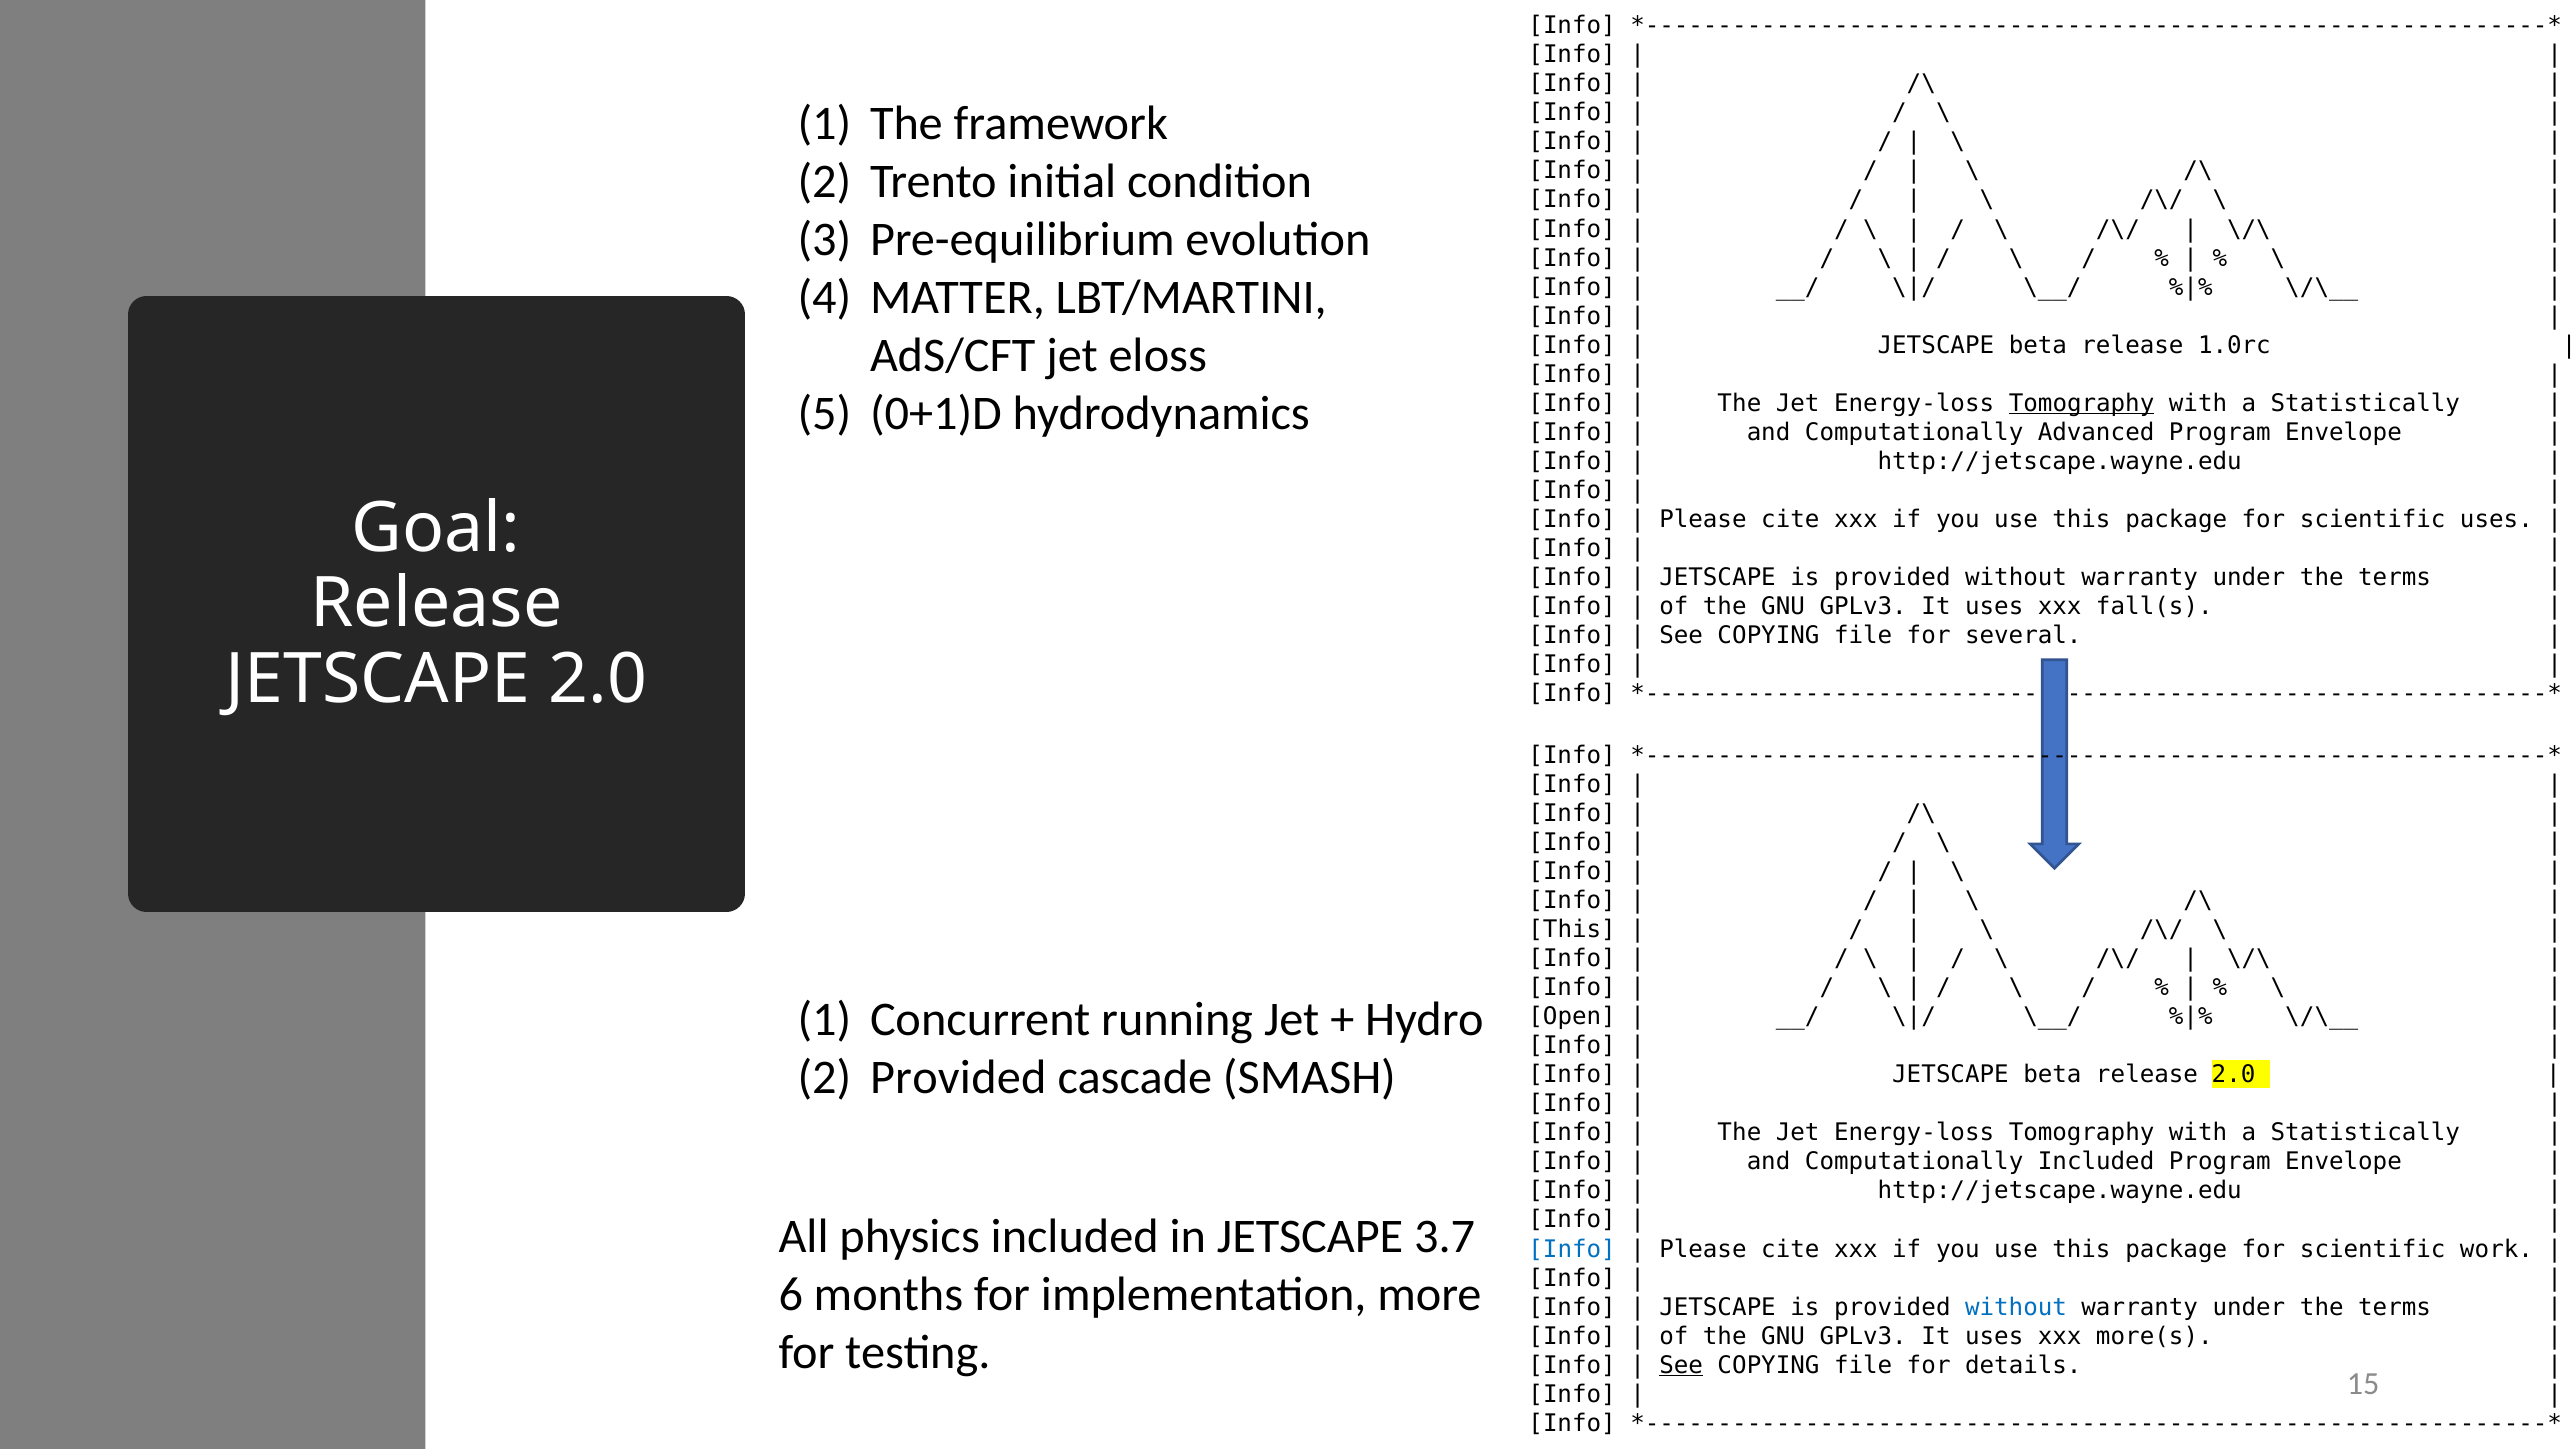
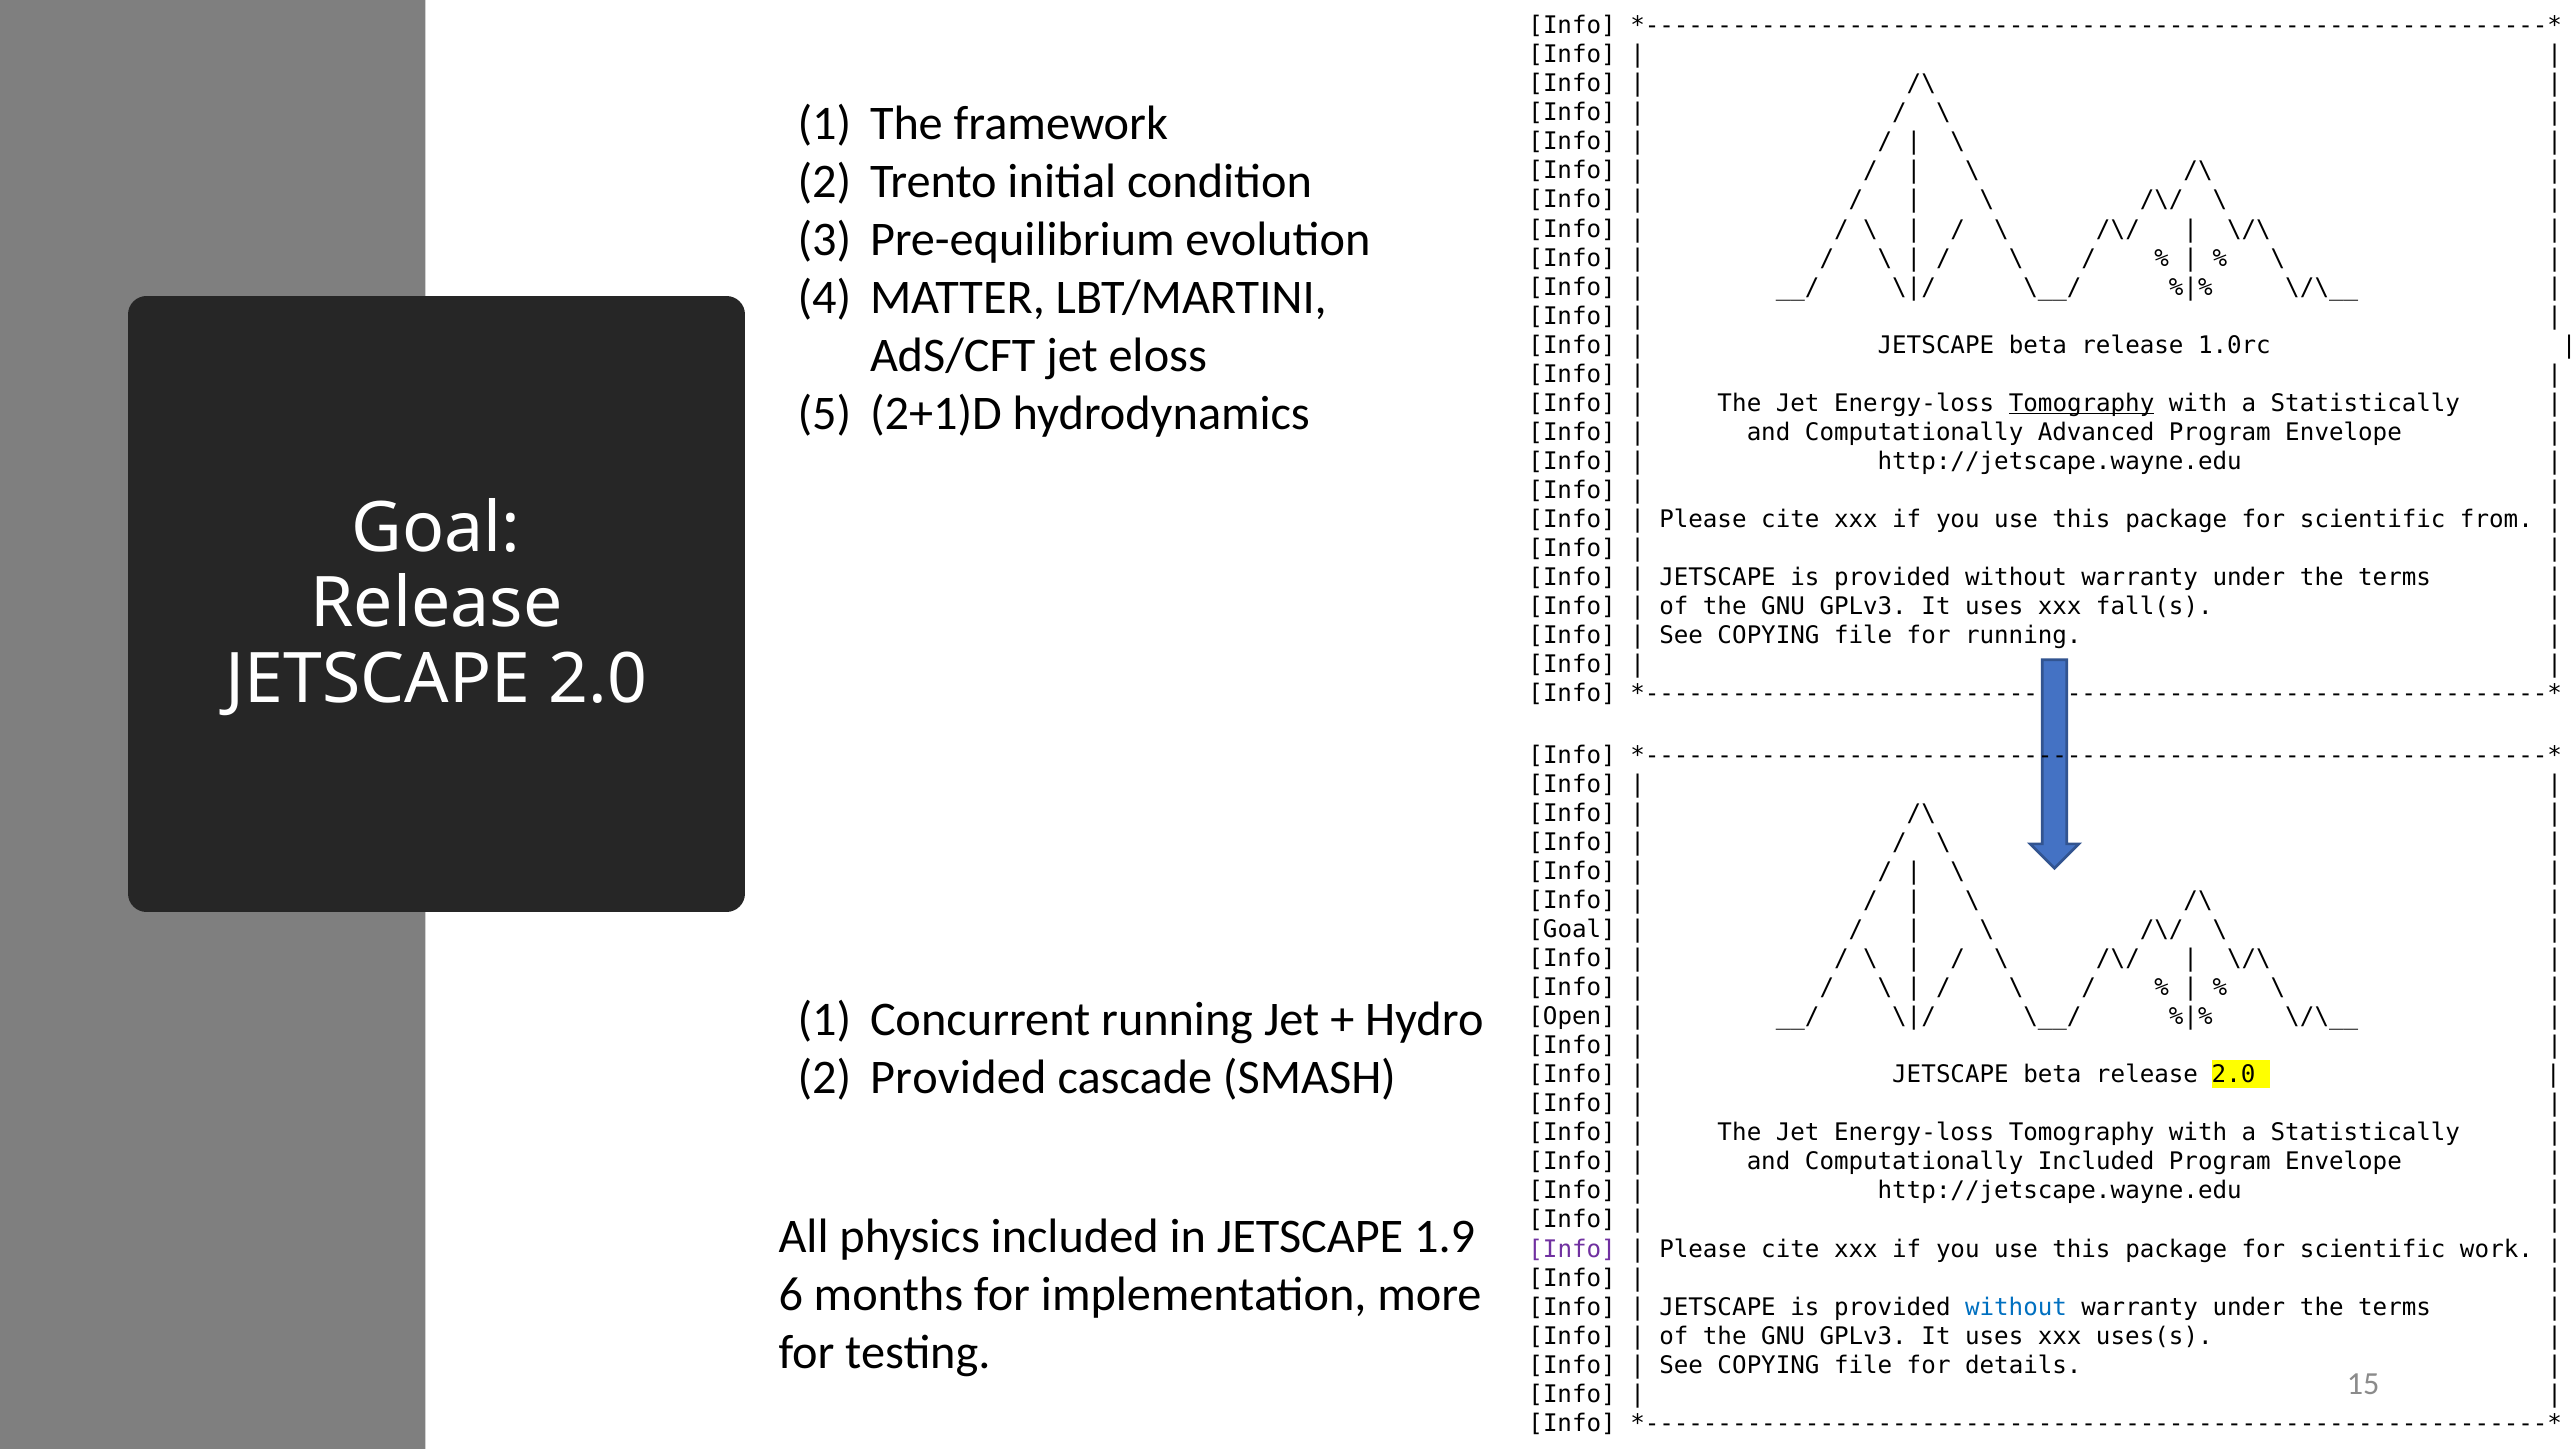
0+1)D: 0+1)D -> 2+1)D
scientific uses: uses -> from
for several: several -> running
This at (1572, 929): This -> Goal
3.7: 3.7 -> 1.9
Info at (1572, 1249) colour: blue -> purple
more(s: more(s -> uses(s
See at (1681, 1365) underline: present -> none
